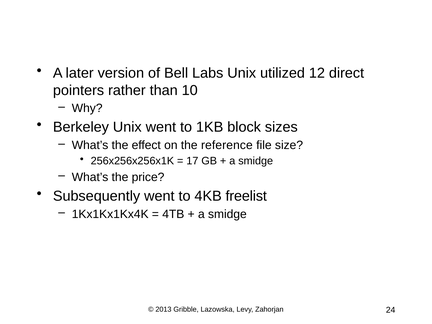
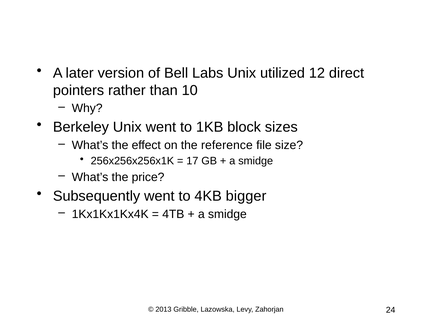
freelist: freelist -> bigger
